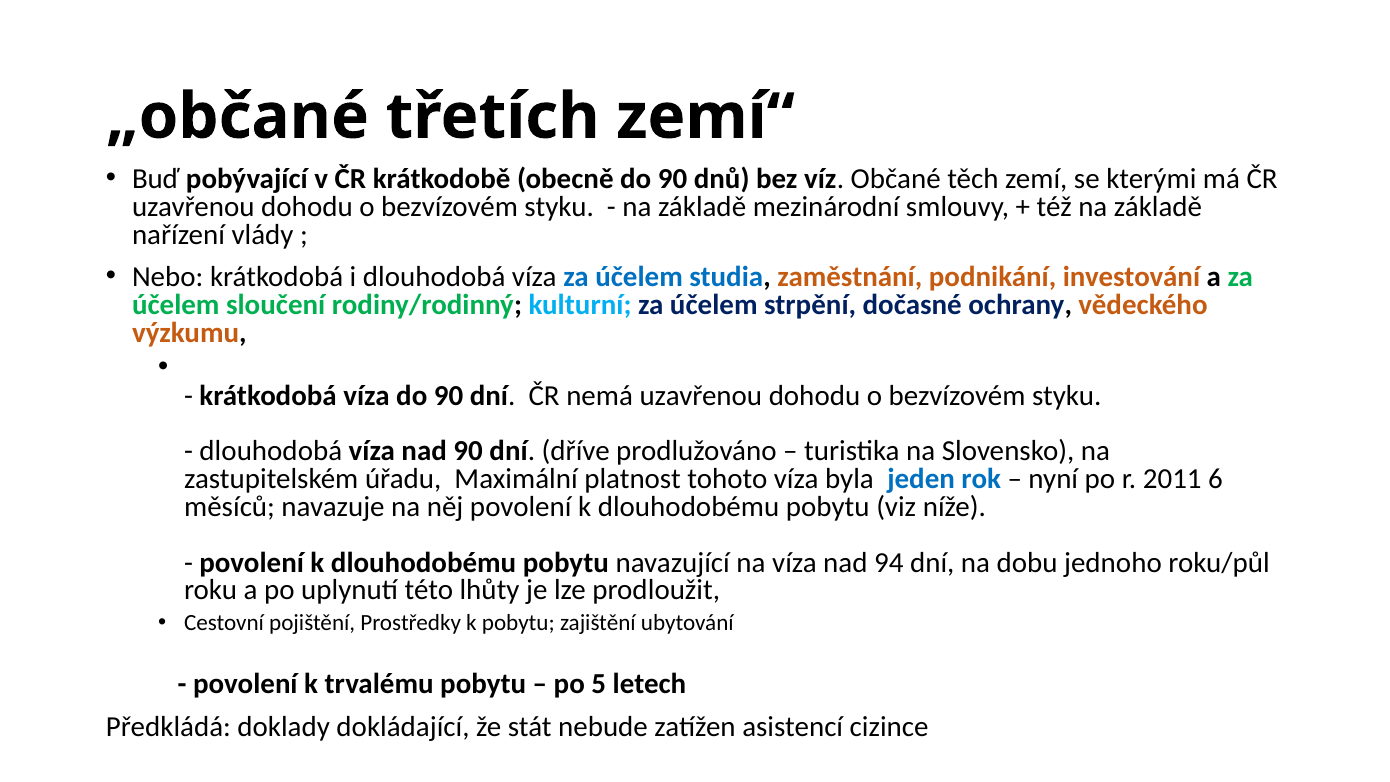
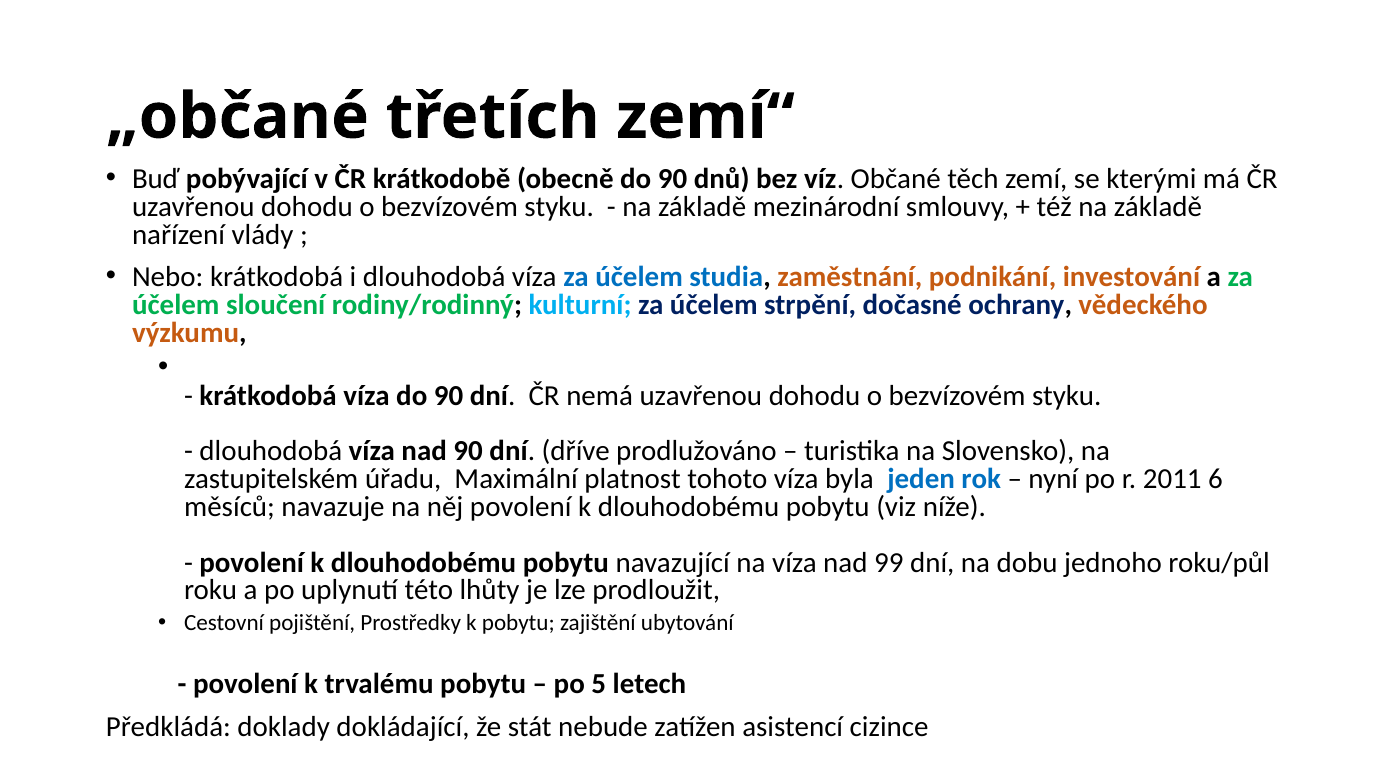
94: 94 -> 99
